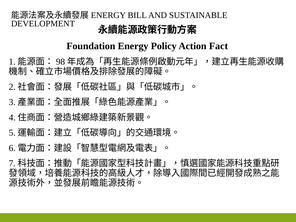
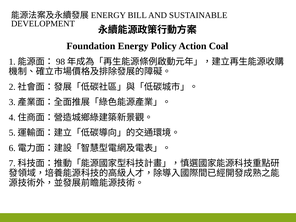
Fact: Fact -> Coal
